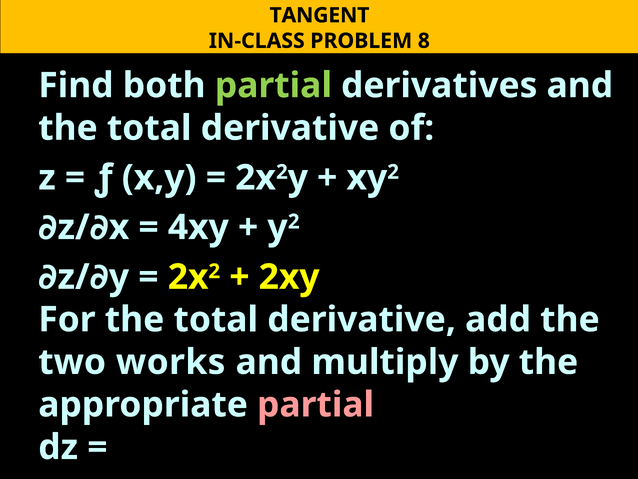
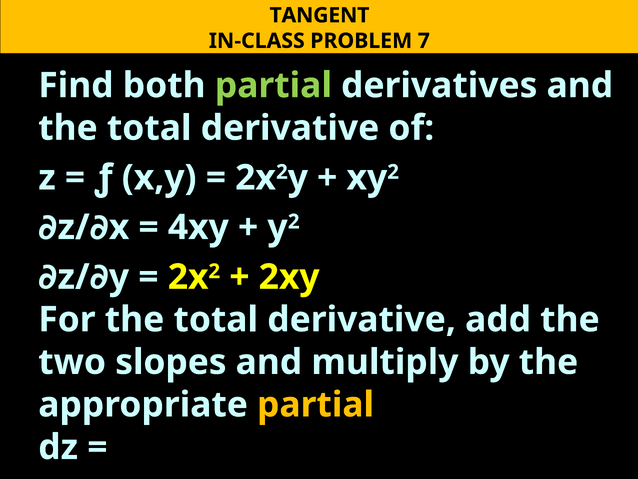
8: 8 -> 7
works: works -> slopes
partial at (316, 404) colour: pink -> yellow
